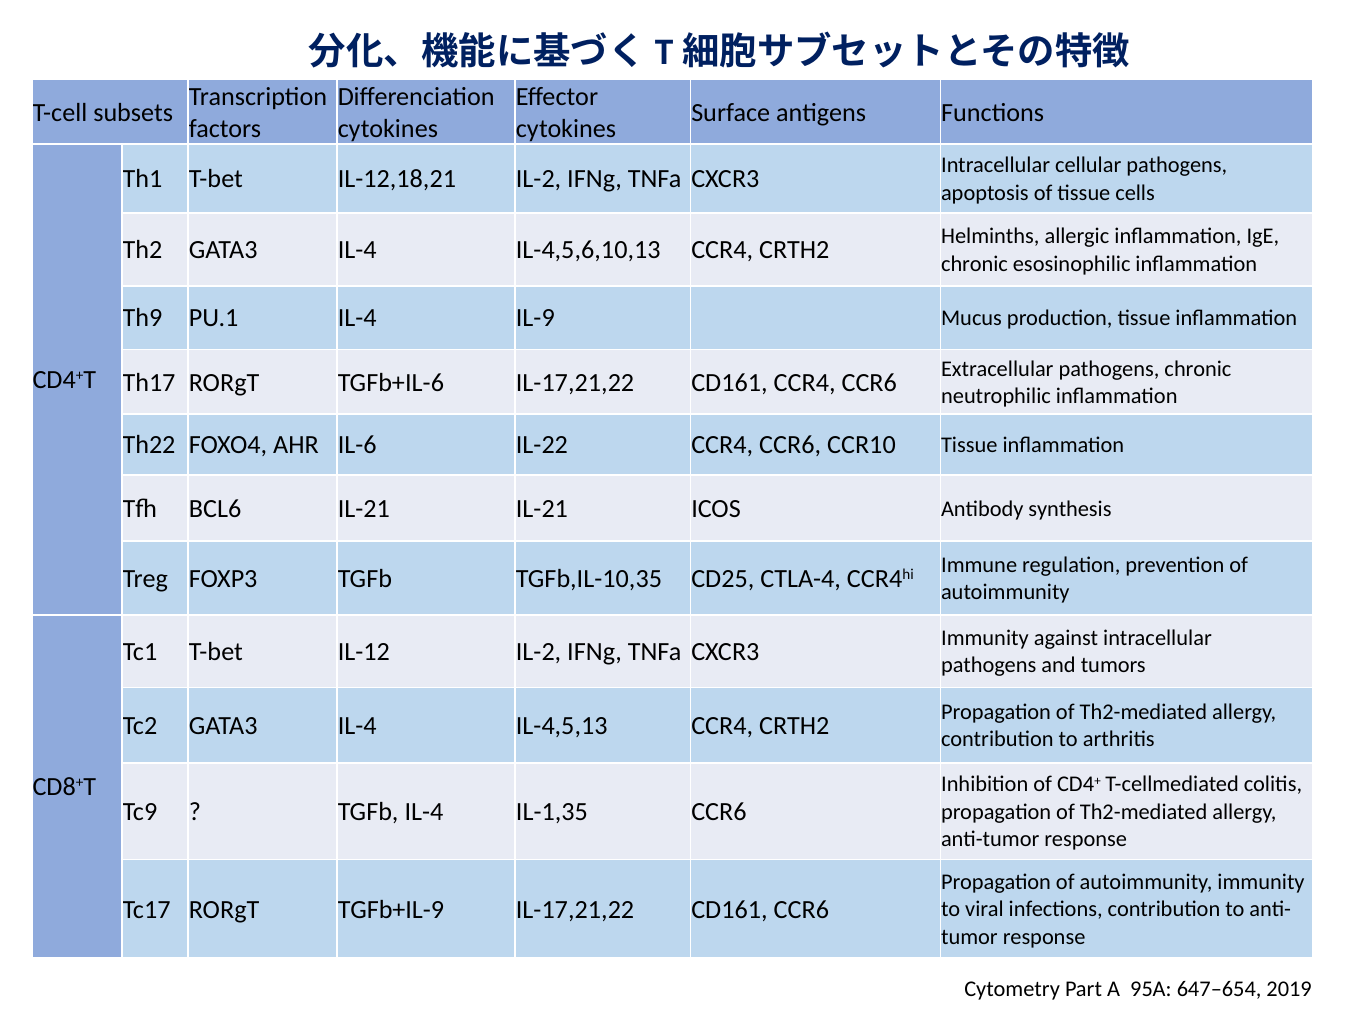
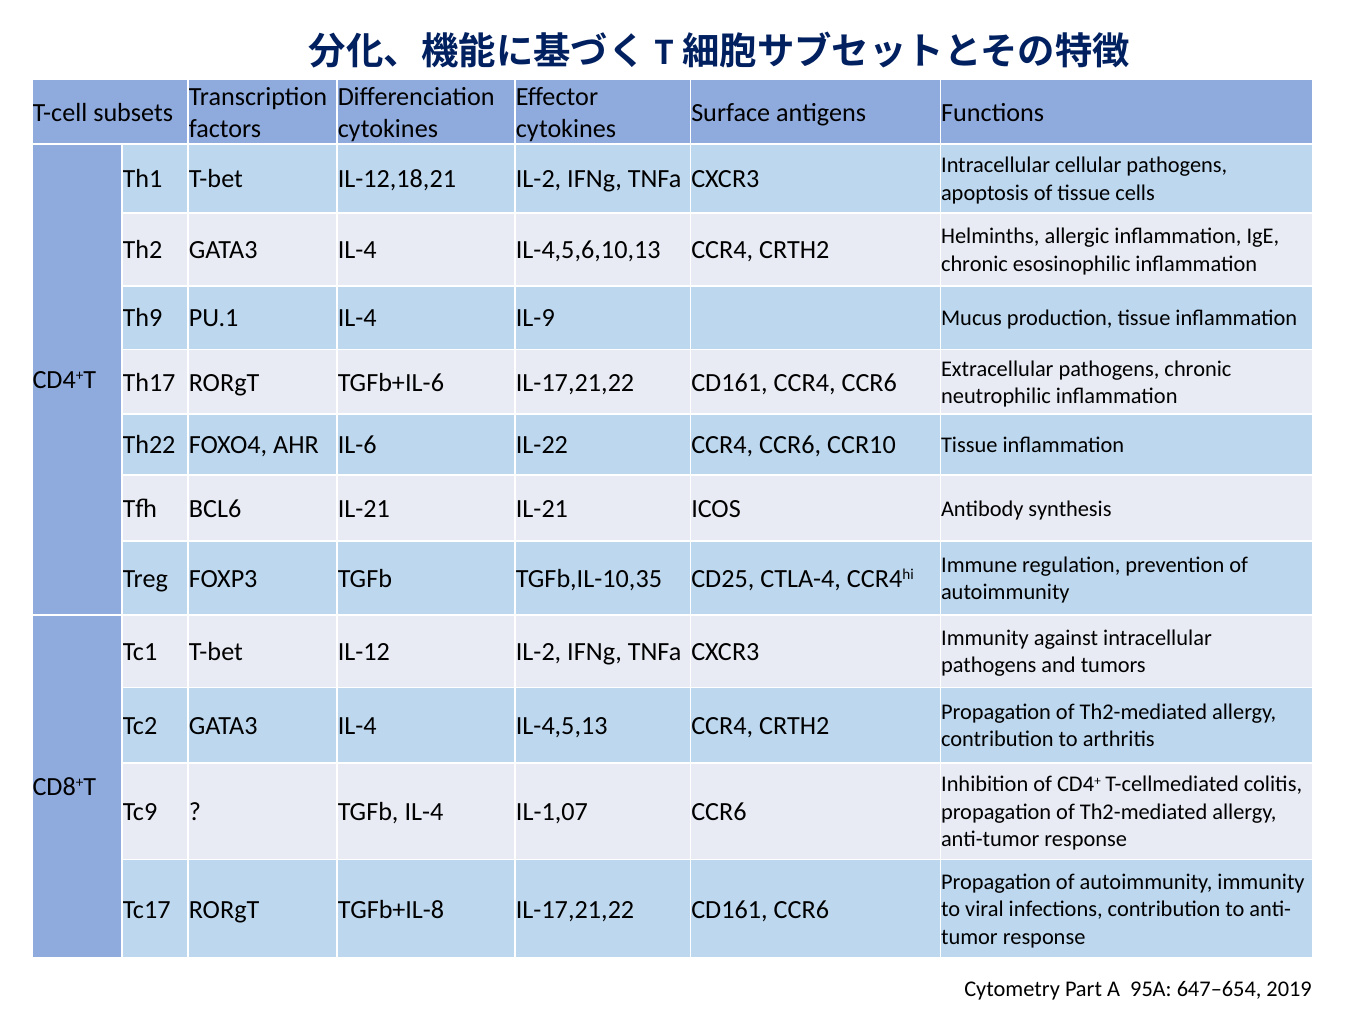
IL-1,35: IL-1,35 -> IL-1,07
TGFb+IL-9: TGFb+IL-9 -> TGFb+IL-8
